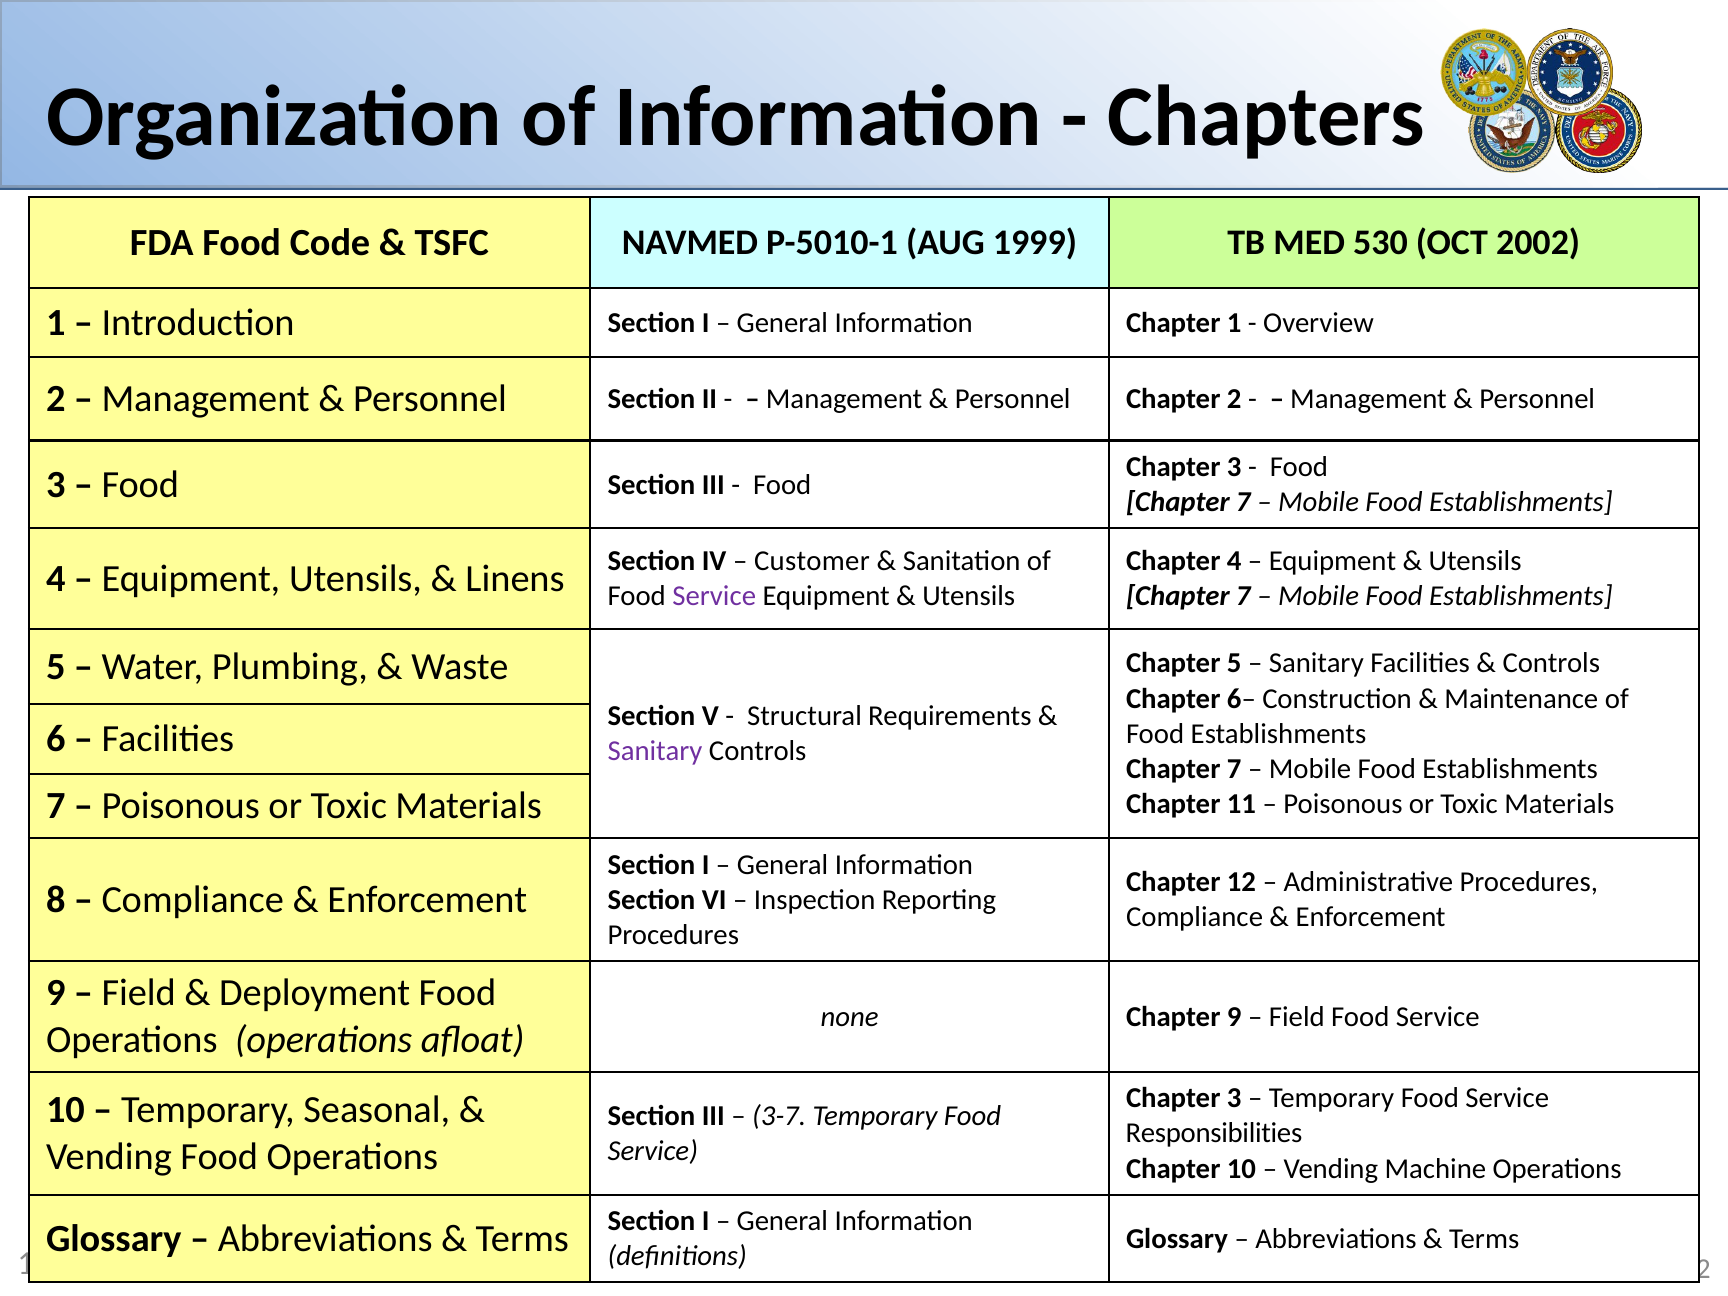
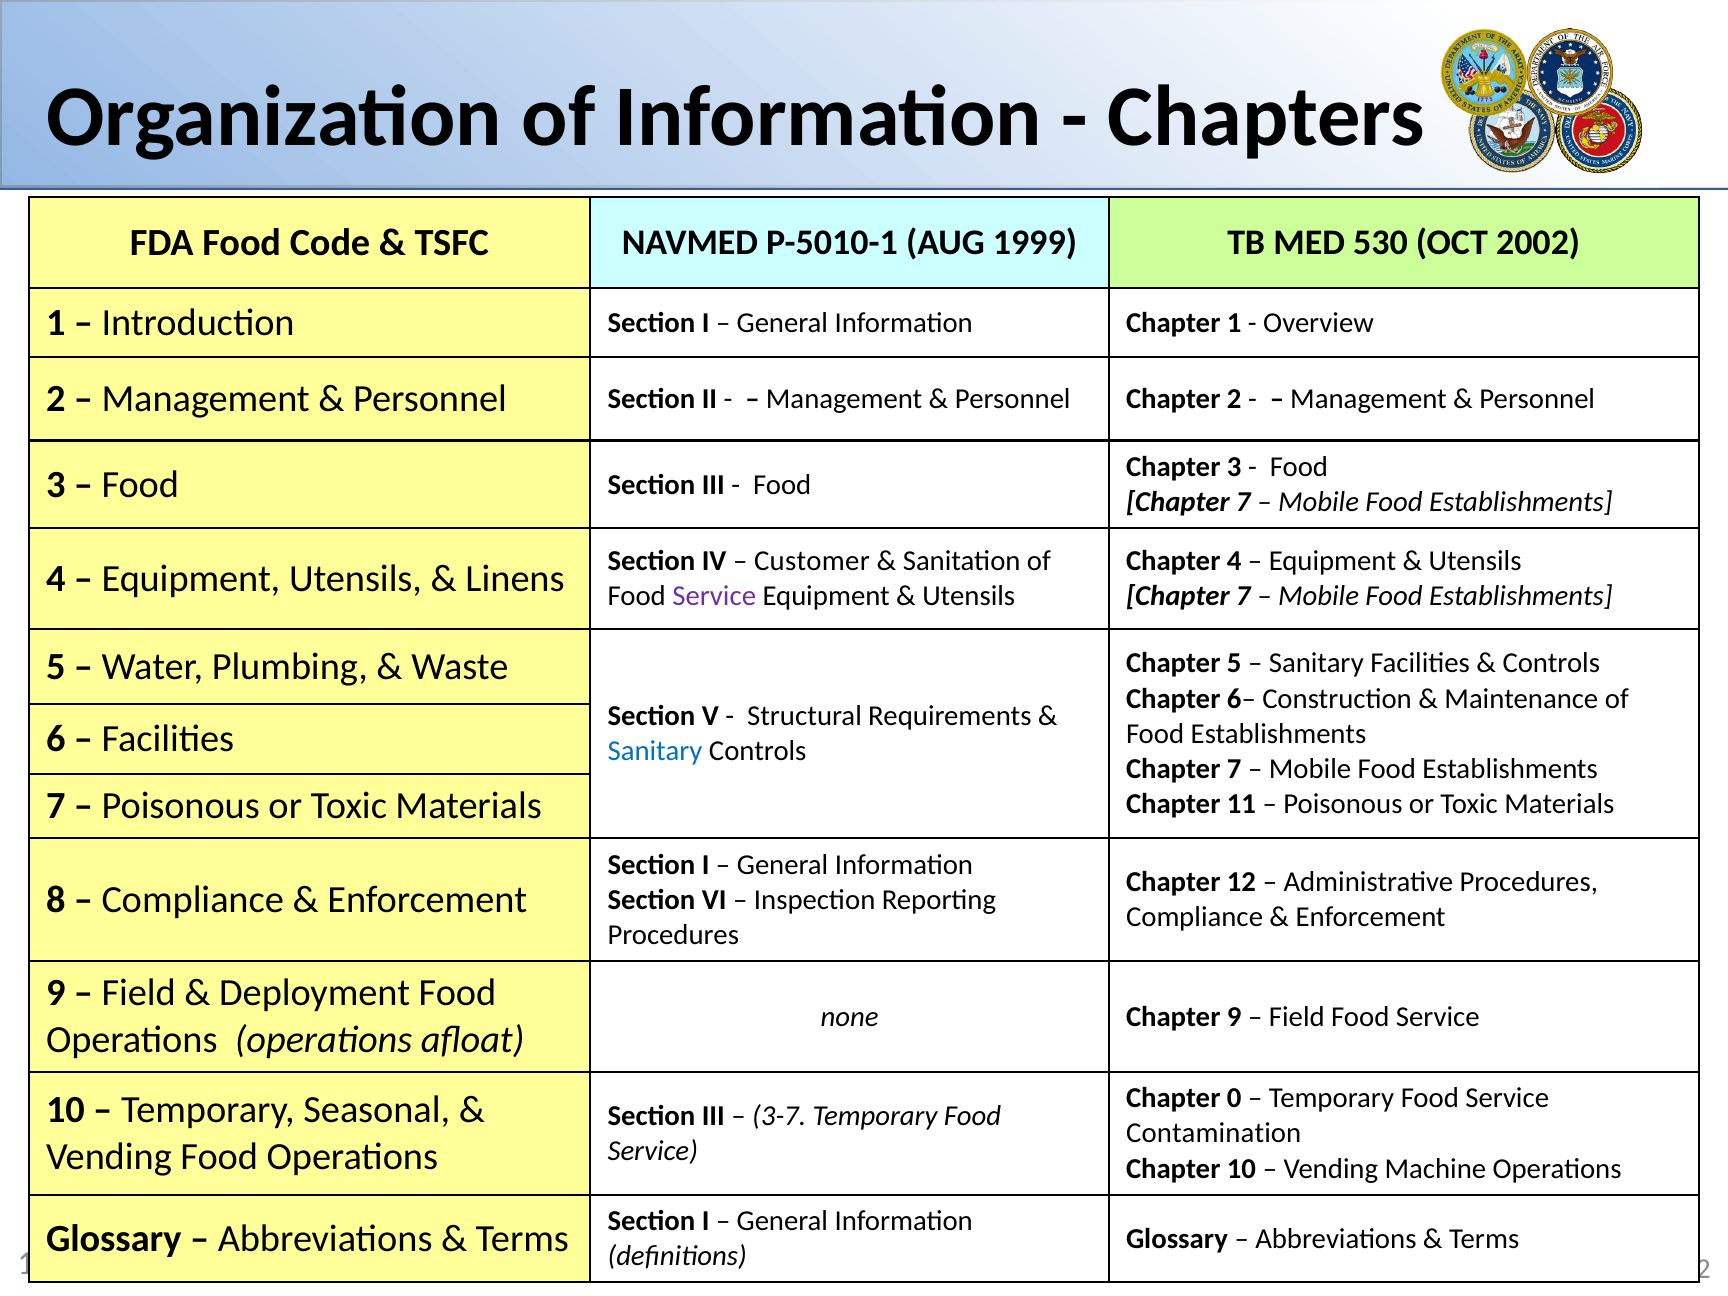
Sanitary at (655, 751) colour: purple -> blue
3 at (1234, 1098): 3 -> 0
Responsibilities: Responsibilities -> Contamination
